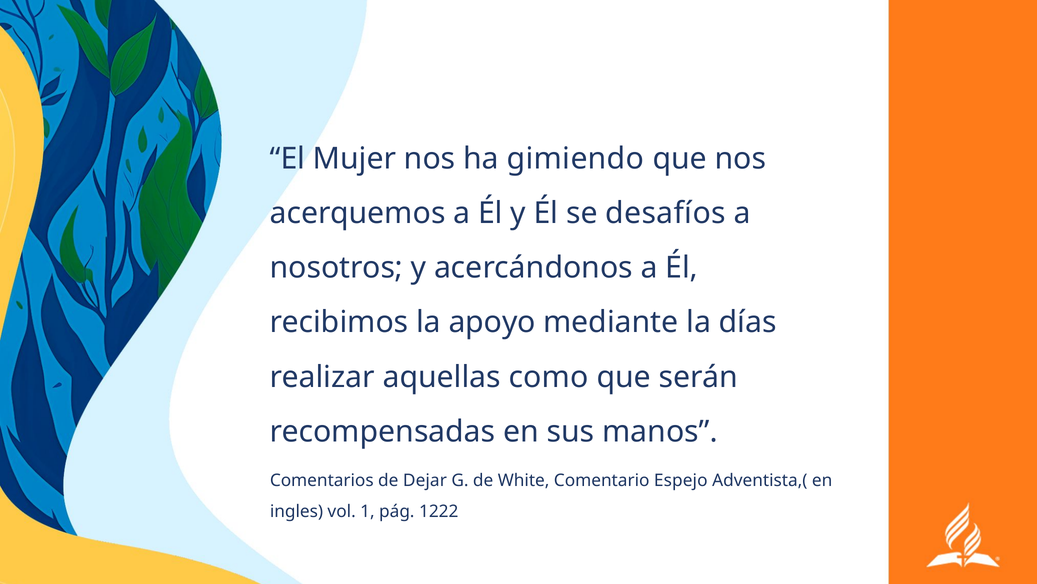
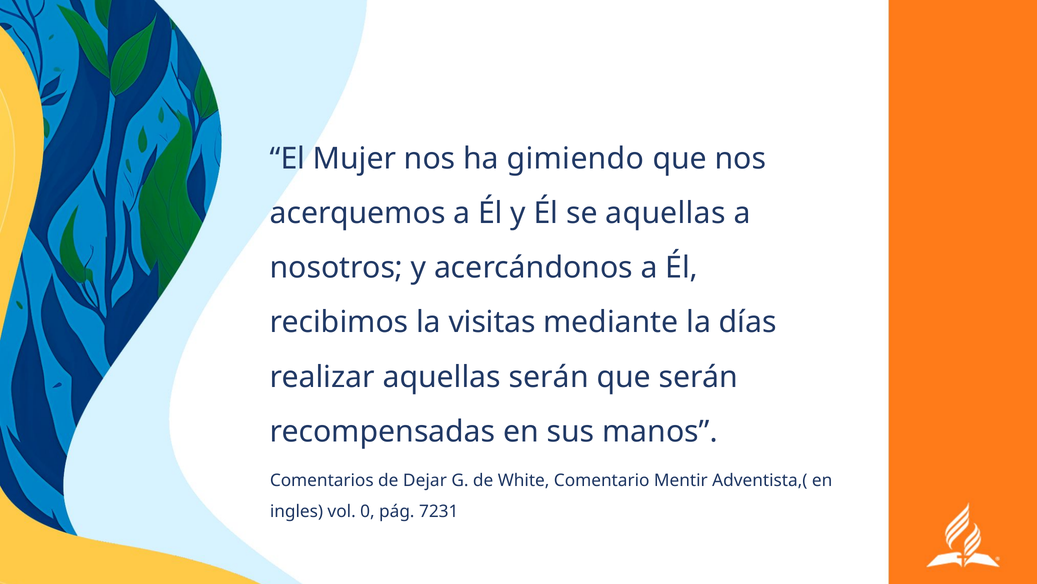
se desafíos: desafíos -> aquellas
apoyo: apoyo -> visitas
aquellas como: como -> serán
Espejo: Espejo -> Mentir
1: 1 -> 0
1222: 1222 -> 7231
